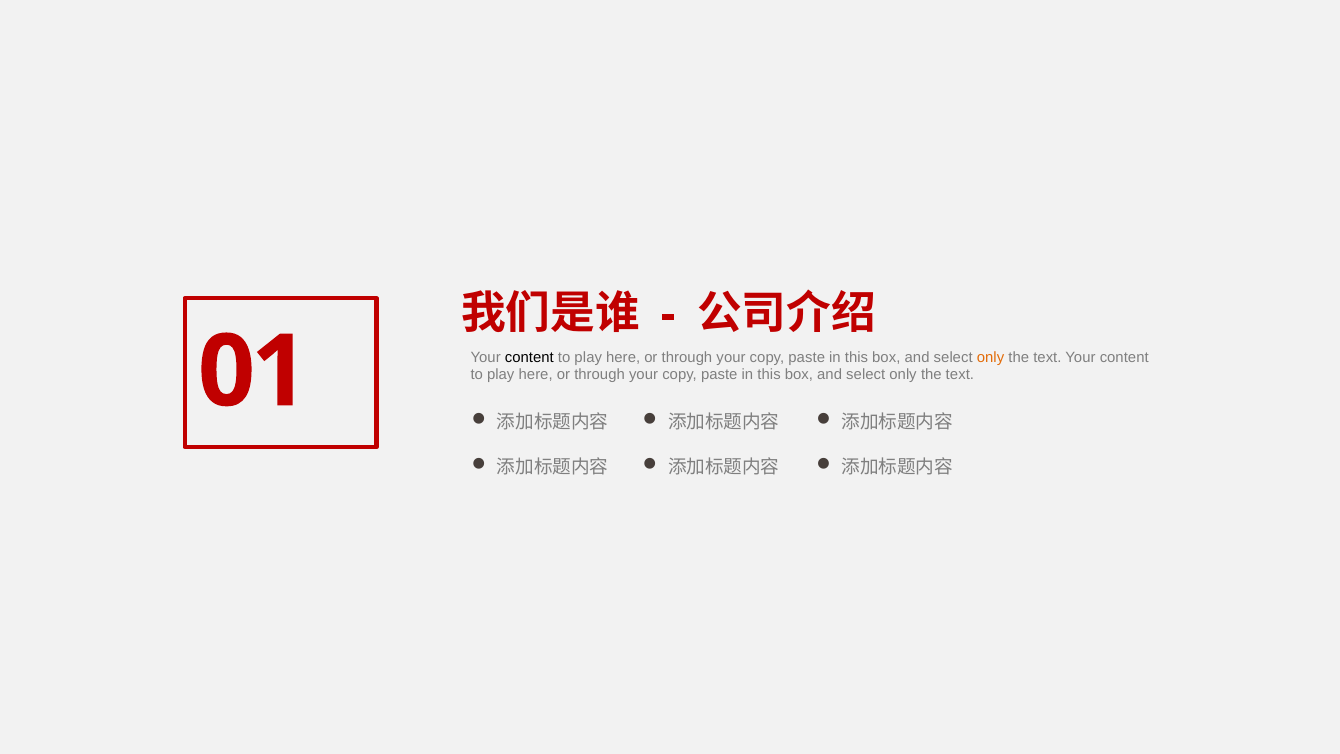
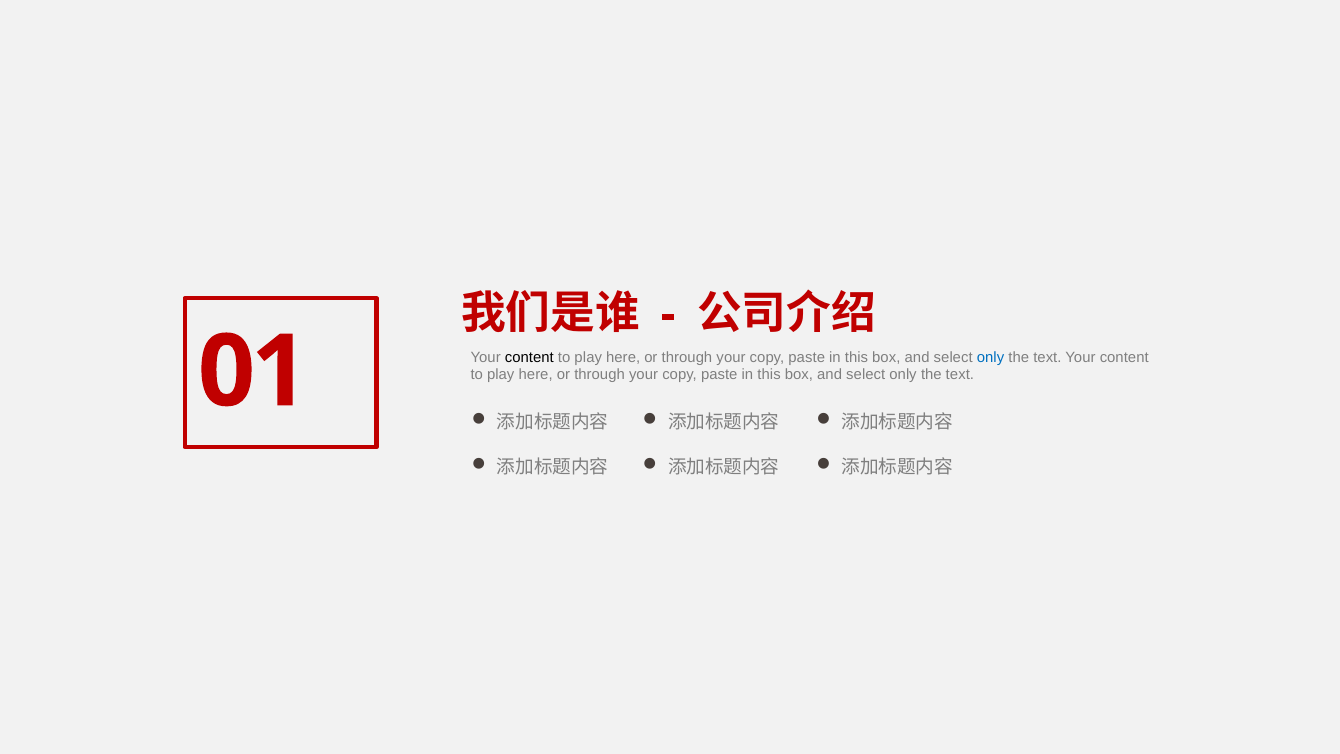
only at (990, 357) colour: orange -> blue
